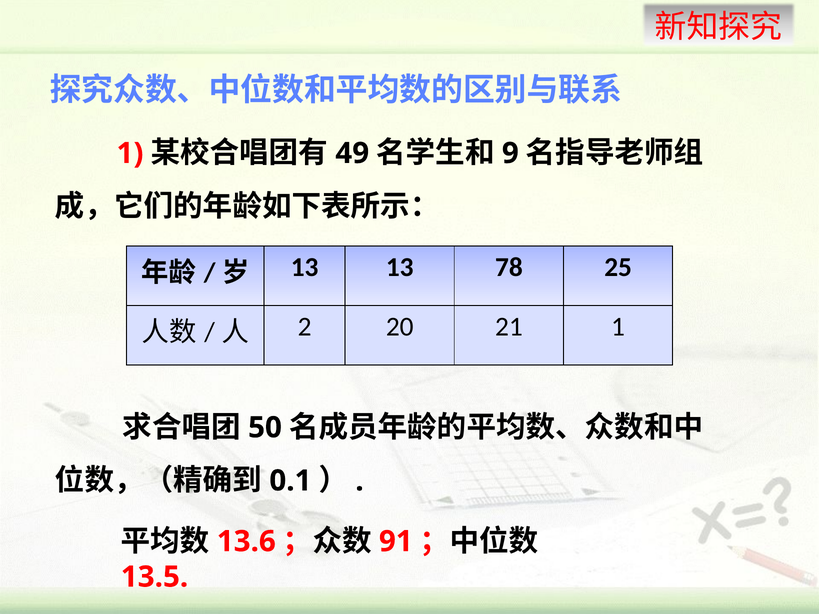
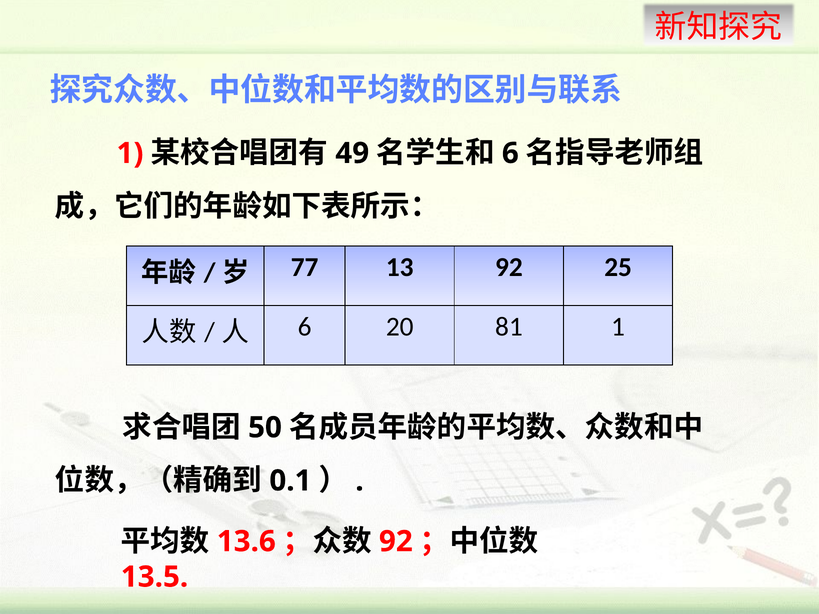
9 at (510, 153): 9 -> 6
13 at (305, 267): 13 -> 77
13 78: 78 -> 92
2 at (305, 327): 2 -> 6
21: 21 -> 81
91 at (396, 542): 91 -> 92
